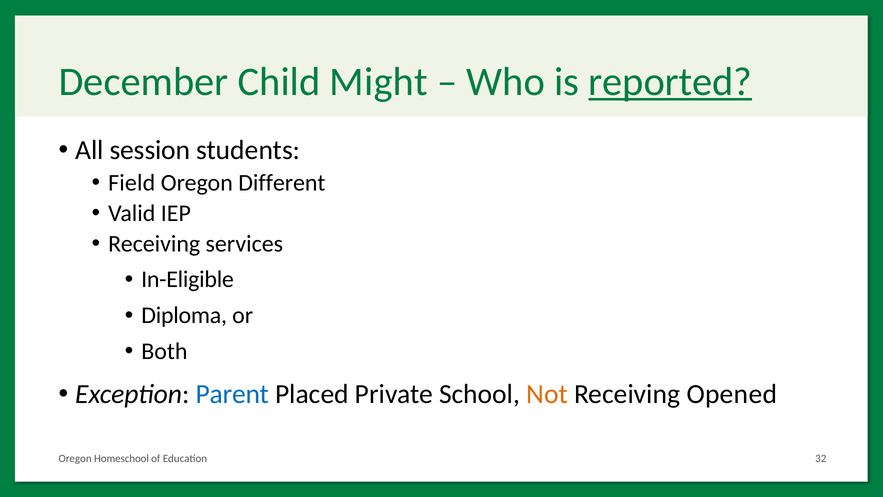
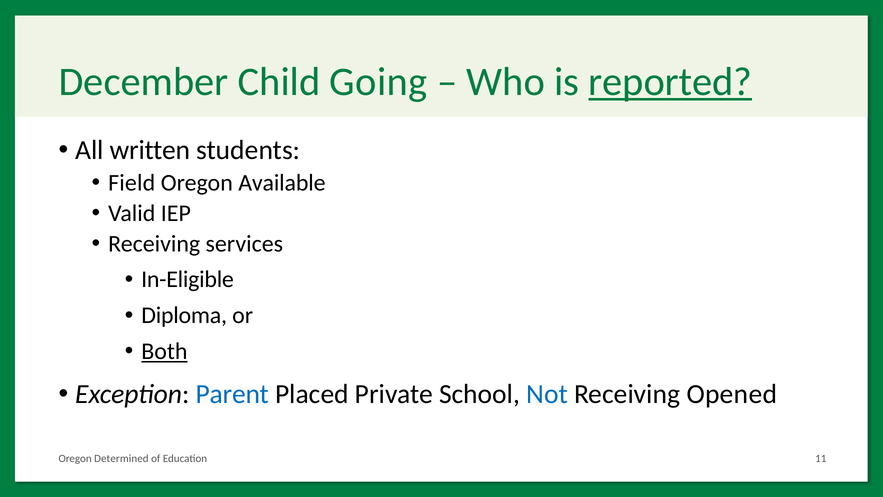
Might: Might -> Going
session: session -> written
Different: Different -> Available
Both underline: none -> present
Not colour: orange -> blue
Homeschool: Homeschool -> Determined
32: 32 -> 11
